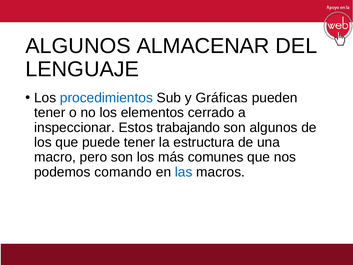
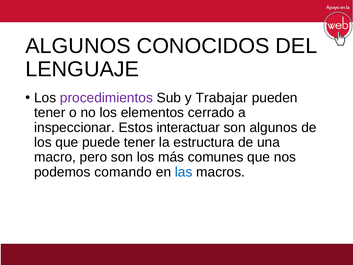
ALMACENAR: ALMACENAR -> CONOCIDOS
procedimientos colour: blue -> purple
Gráficas: Gráficas -> Trabajar
trabajando: trabajando -> interactuar
